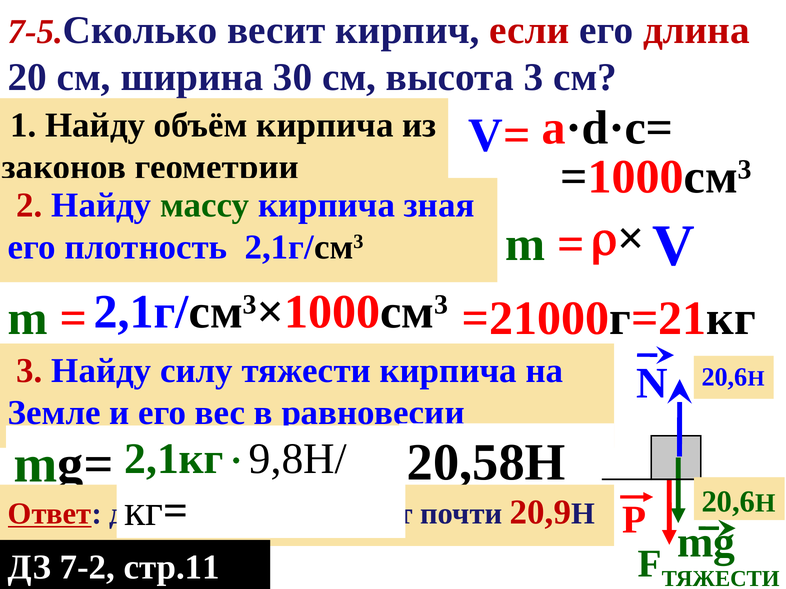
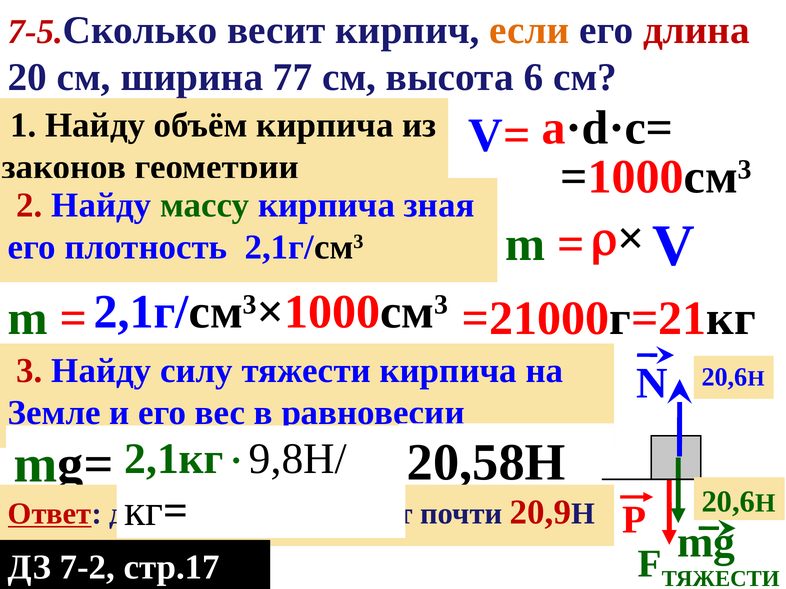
если colour: red -> orange
30: 30 -> 77
высота 3: 3 -> 6
стр.11: стр.11 -> стр.17
